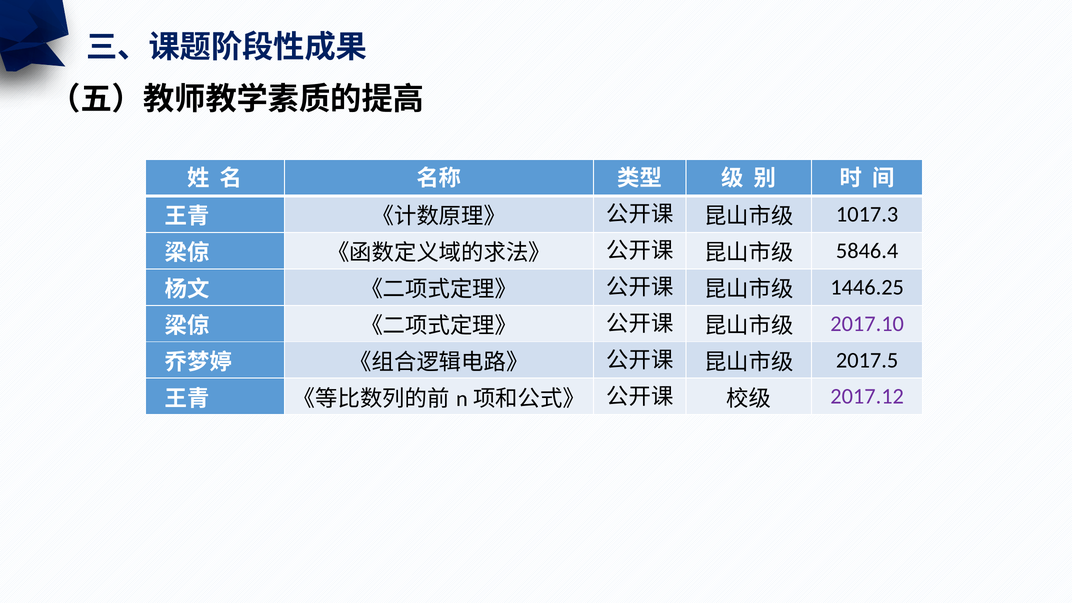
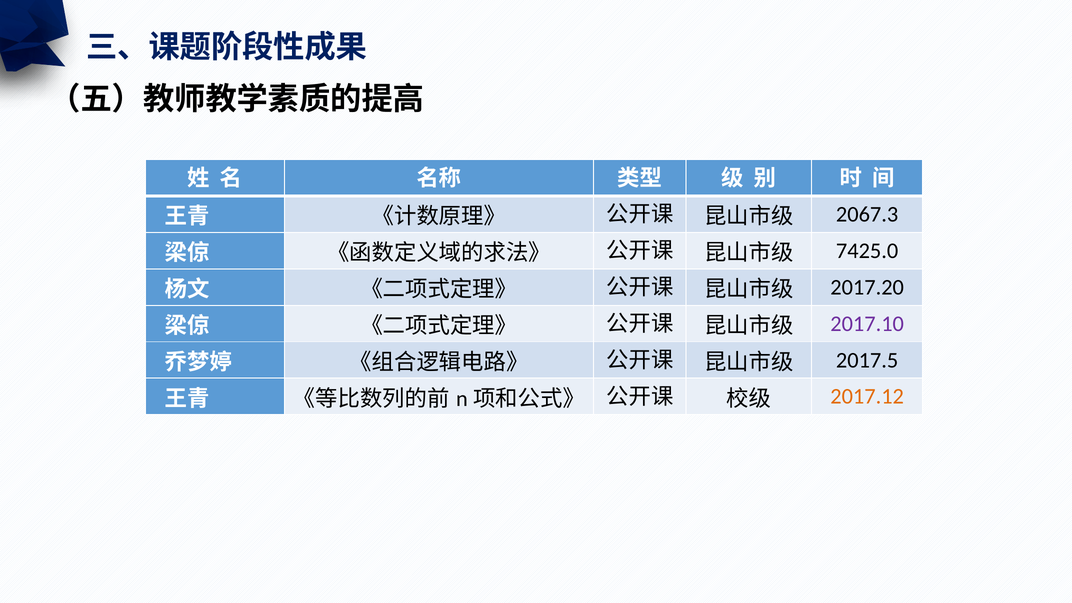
1017.3: 1017.3 -> 2067.3
5846.4: 5846.4 -> 7425.0
1446.25: 1446.25 -> 2017.20
2017.12 colour: purple -> orange
